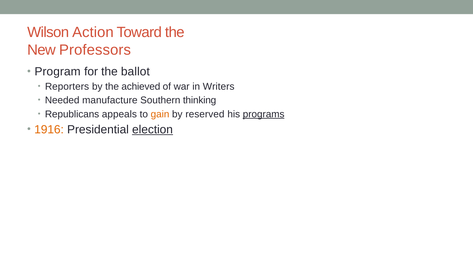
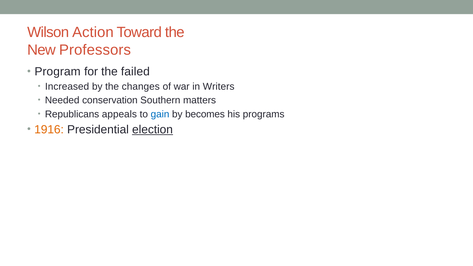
ballot: ballot -> failed
Reporters: Reporters -> Increased
achieved: achieved -> changes
manufacture: manufacture -> conservation
thinking: thinking -> matters
gain colour: orange -> blue
reserved: reserved -> becomes
programs underline: present -> none
